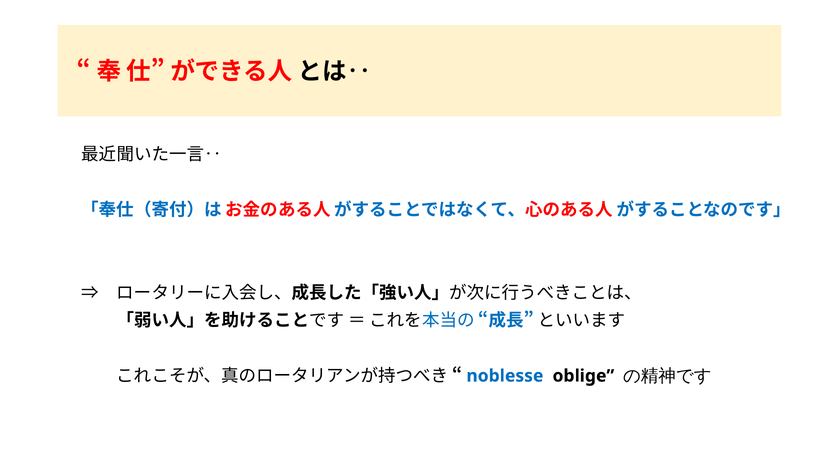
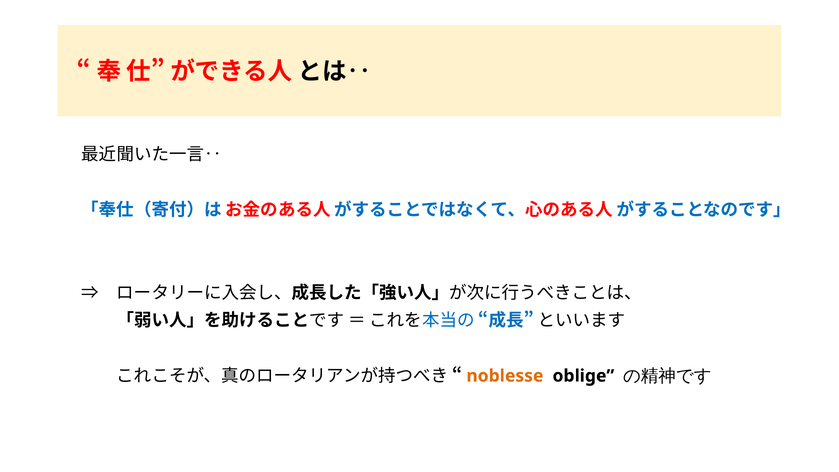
noblesse colour: blue -> orange
